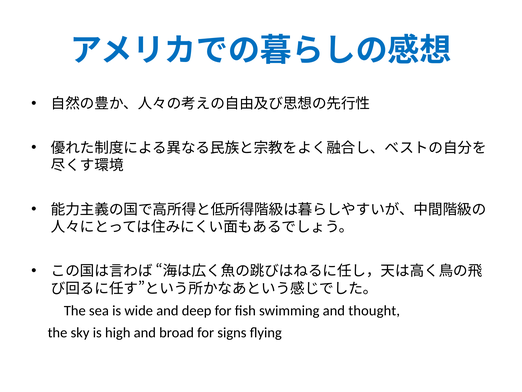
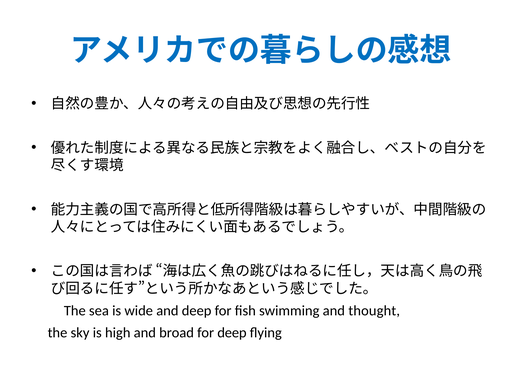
for signs: signs -> deep
